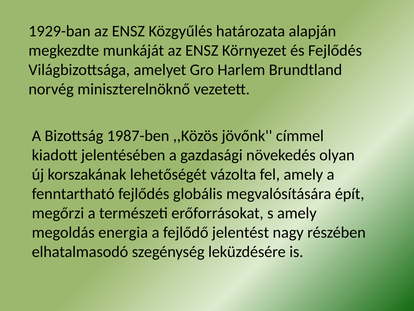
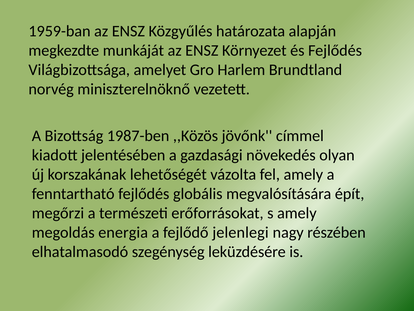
1929-ban: 1929-ban -> 1959-ban
jelentést: jelentést -> jelenlegi
